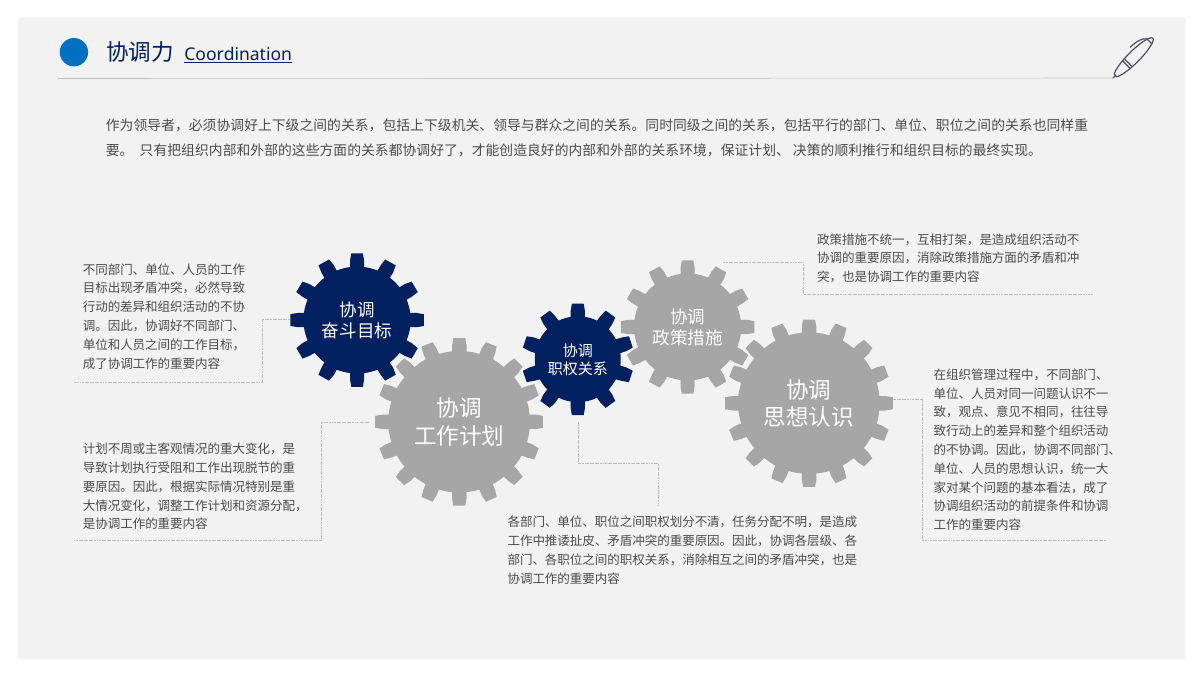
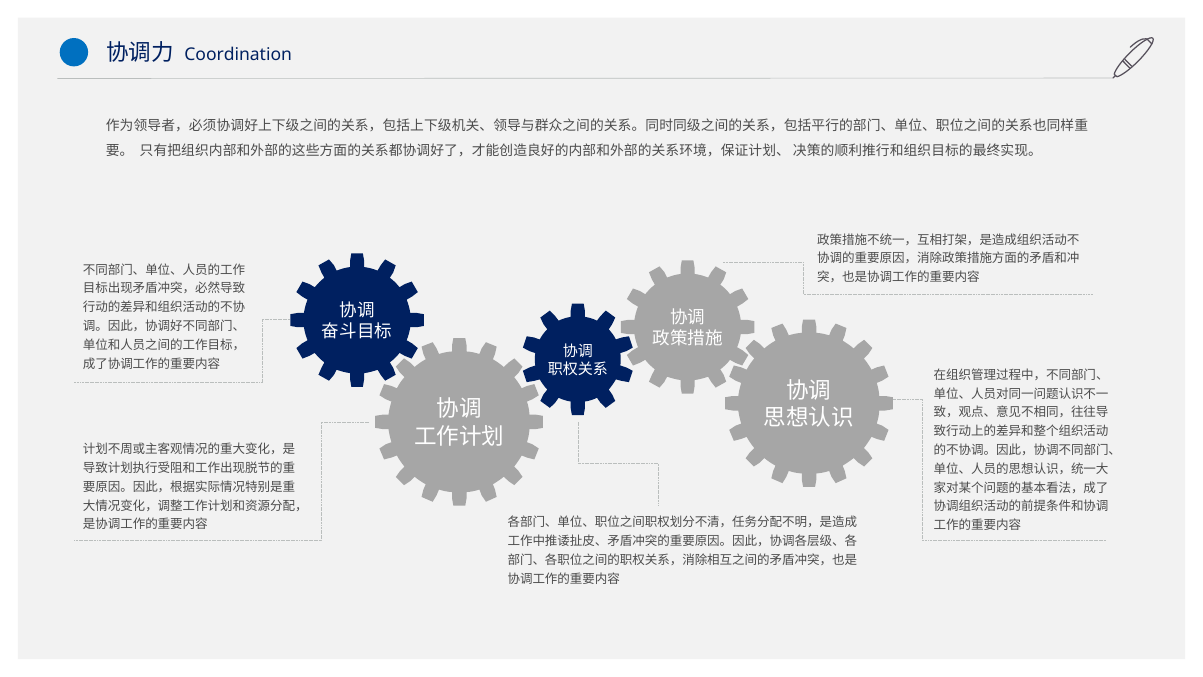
Coordination underline: present -> none
